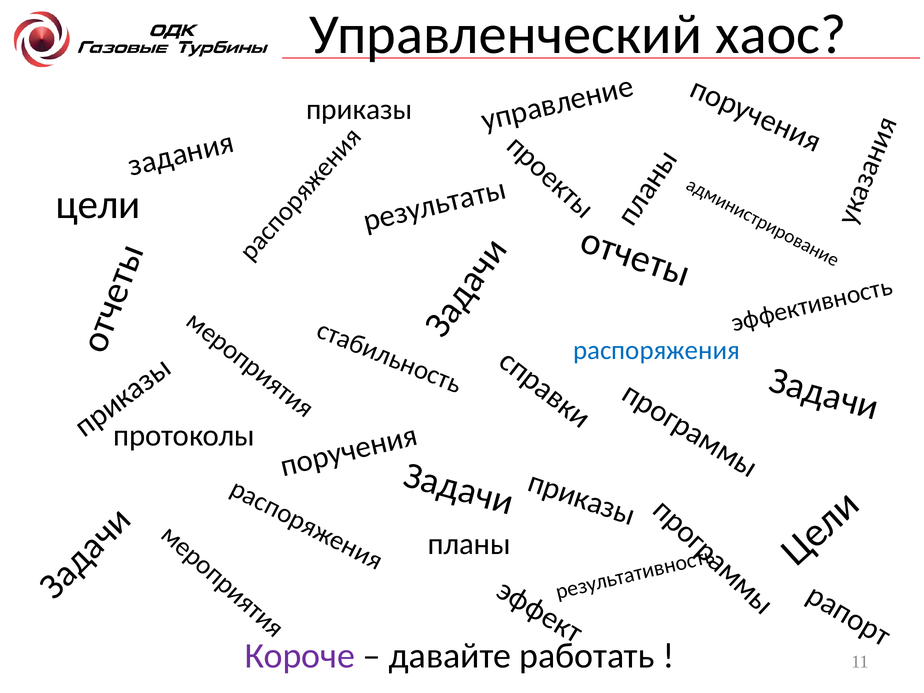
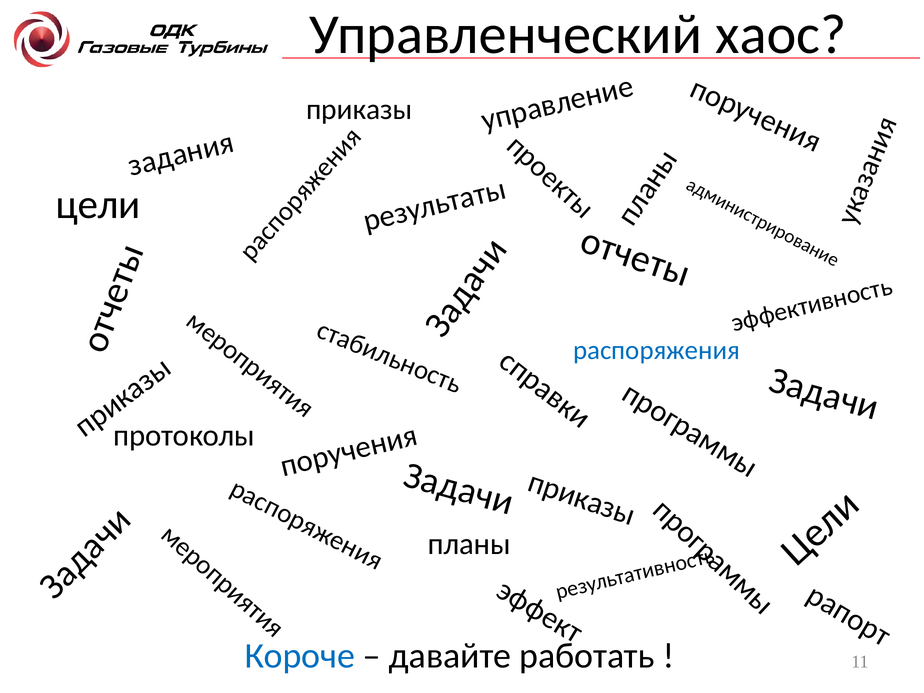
Короче colour: purple -> blue
